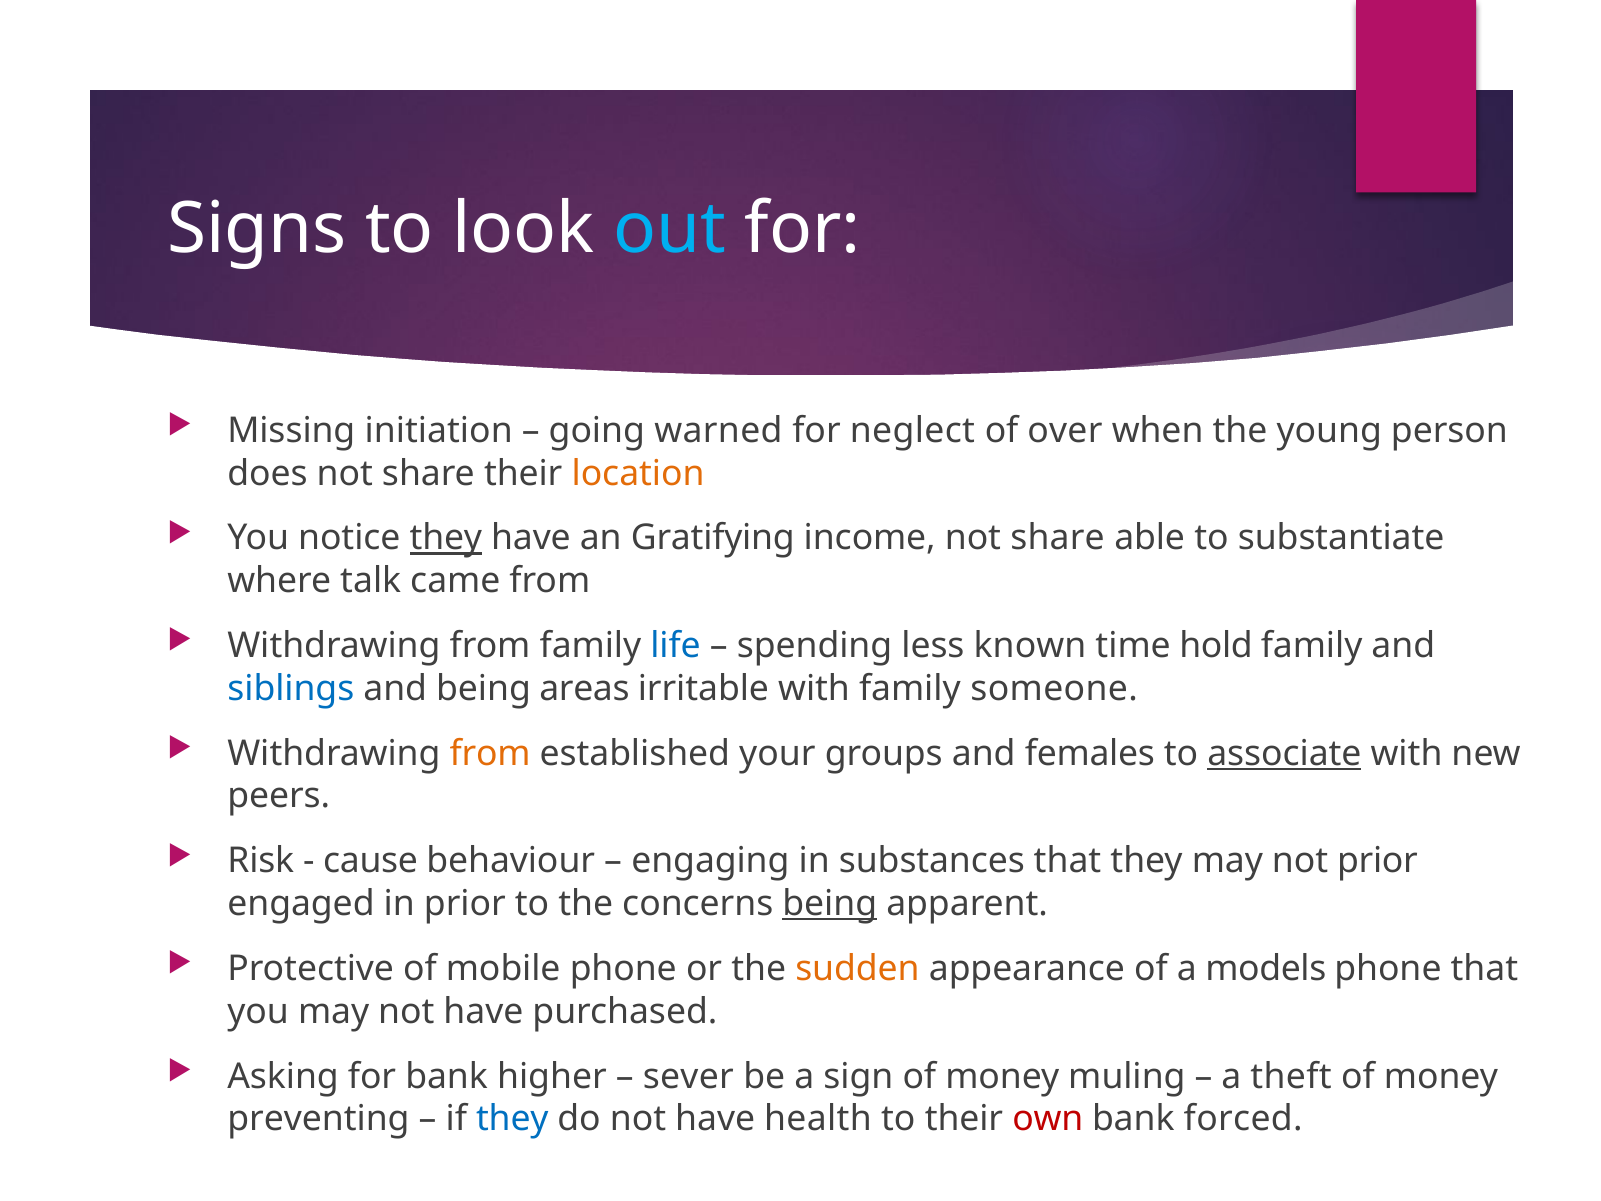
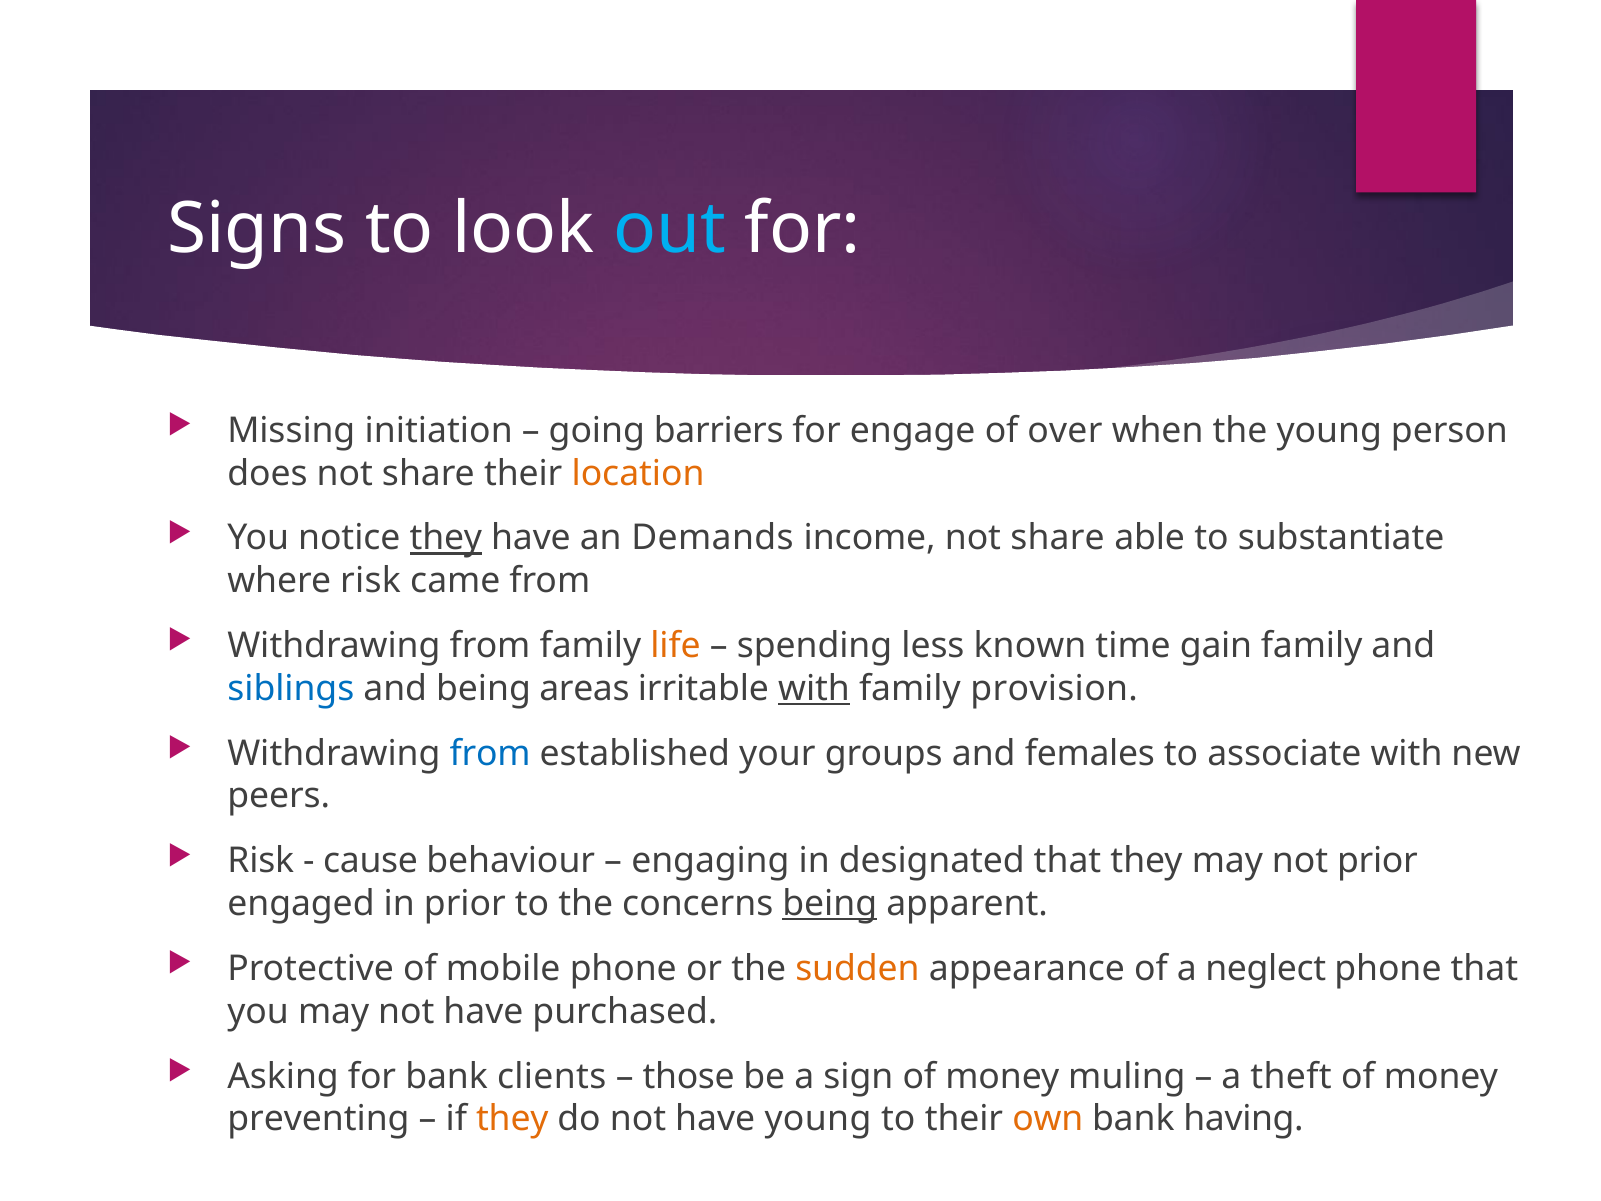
warned: warned -> barriers
neglect: neglect -> engage
Gratifying: Gratifying -> Demands
where talk: talk -> risk
life colour: blue -> orange
hold: hold -> gain
with at (814, 688) underline: none -> present
someone: someone -> provision
from at (490, 753) colour: orange -> blue
associate underline: present -> none
substances: substances -> designated
models: models -> neglect
higher: higher -> clients
sever: sever -> those
they at (512, 1119) colour: blue -> orange
have health: health -> young
own colour: red -> orange
forced: forced -> having
